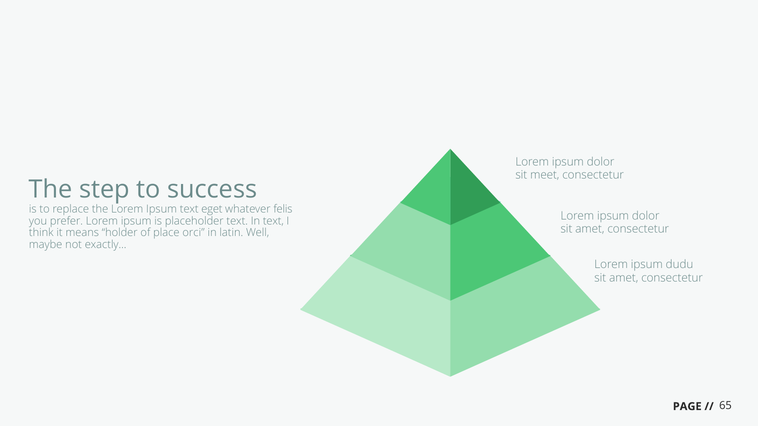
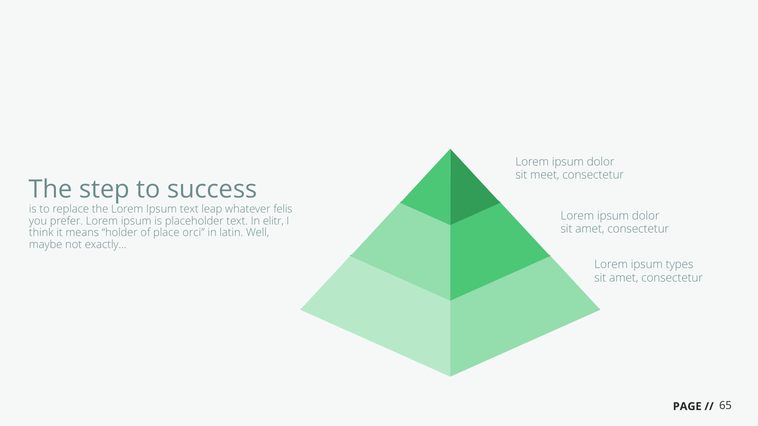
eget: eget -> leap
In text: text -> elitr
dudu: dudu -> types
